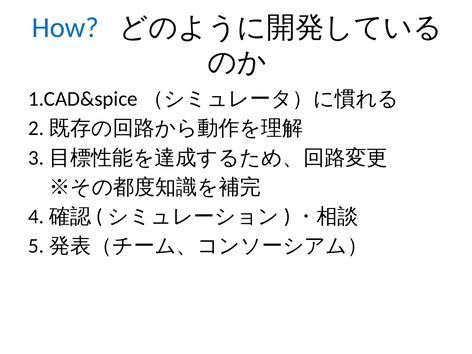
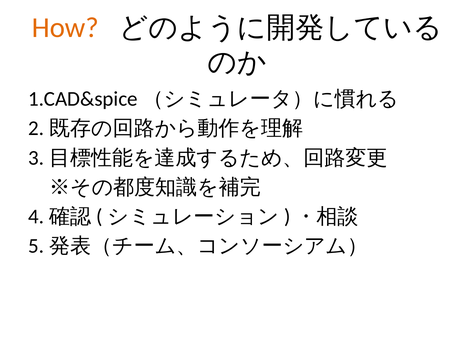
How colour: blue -> orange
